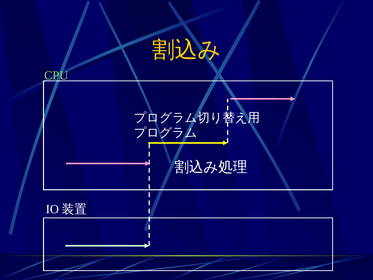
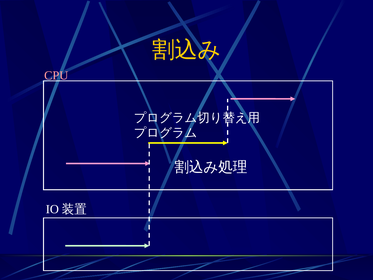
CPU colour: light green -> pink
